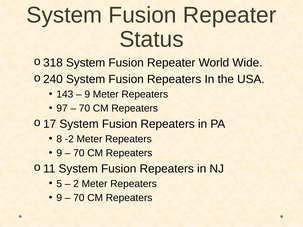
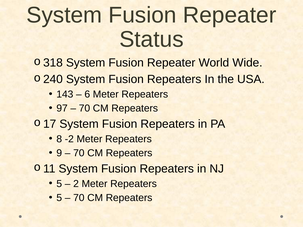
9 at (87, 94): 9 -> 6
9 at (59, 198): 9 -> 5
